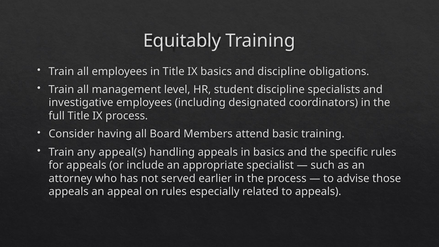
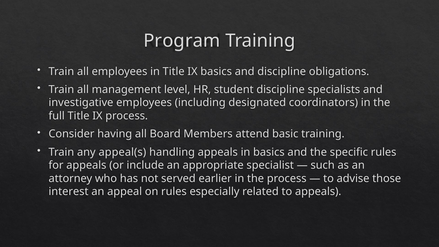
Equitably: Equitably -> Program
appeals at (69, 192): appeals -> interest
